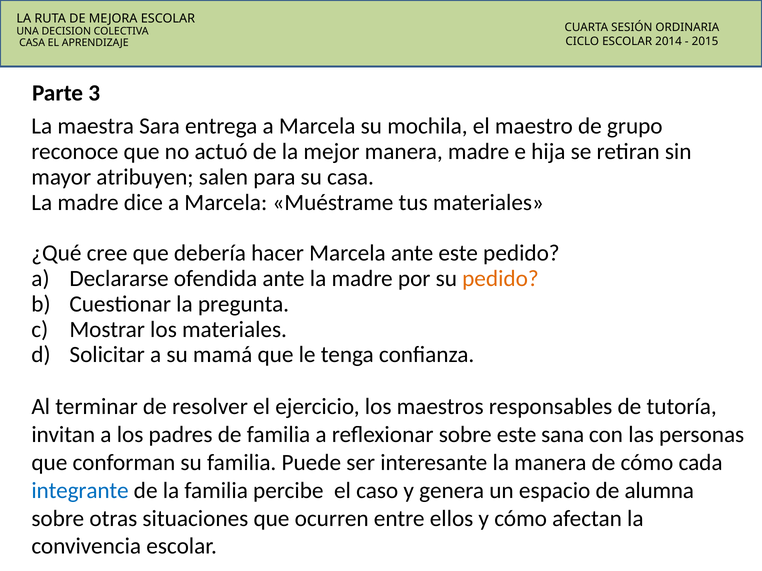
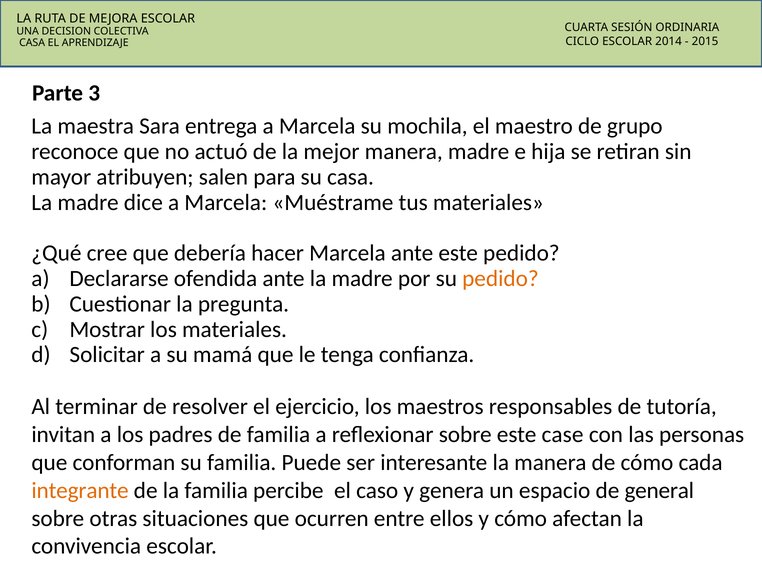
sana: sana -> case
integrante colour: blue -> orange
alumna: alumna -> general
